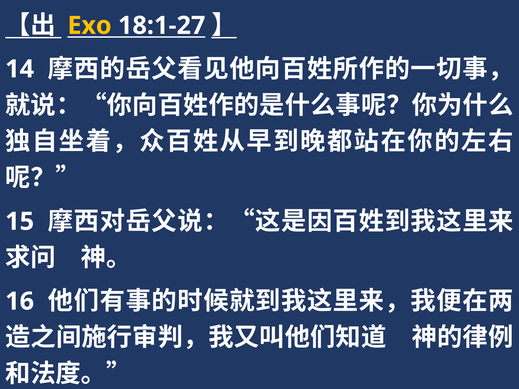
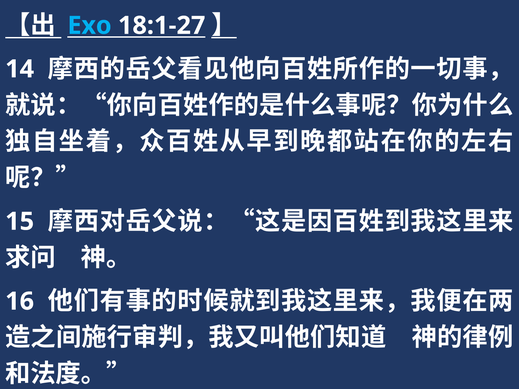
Exo colour: yellow -> light blue
